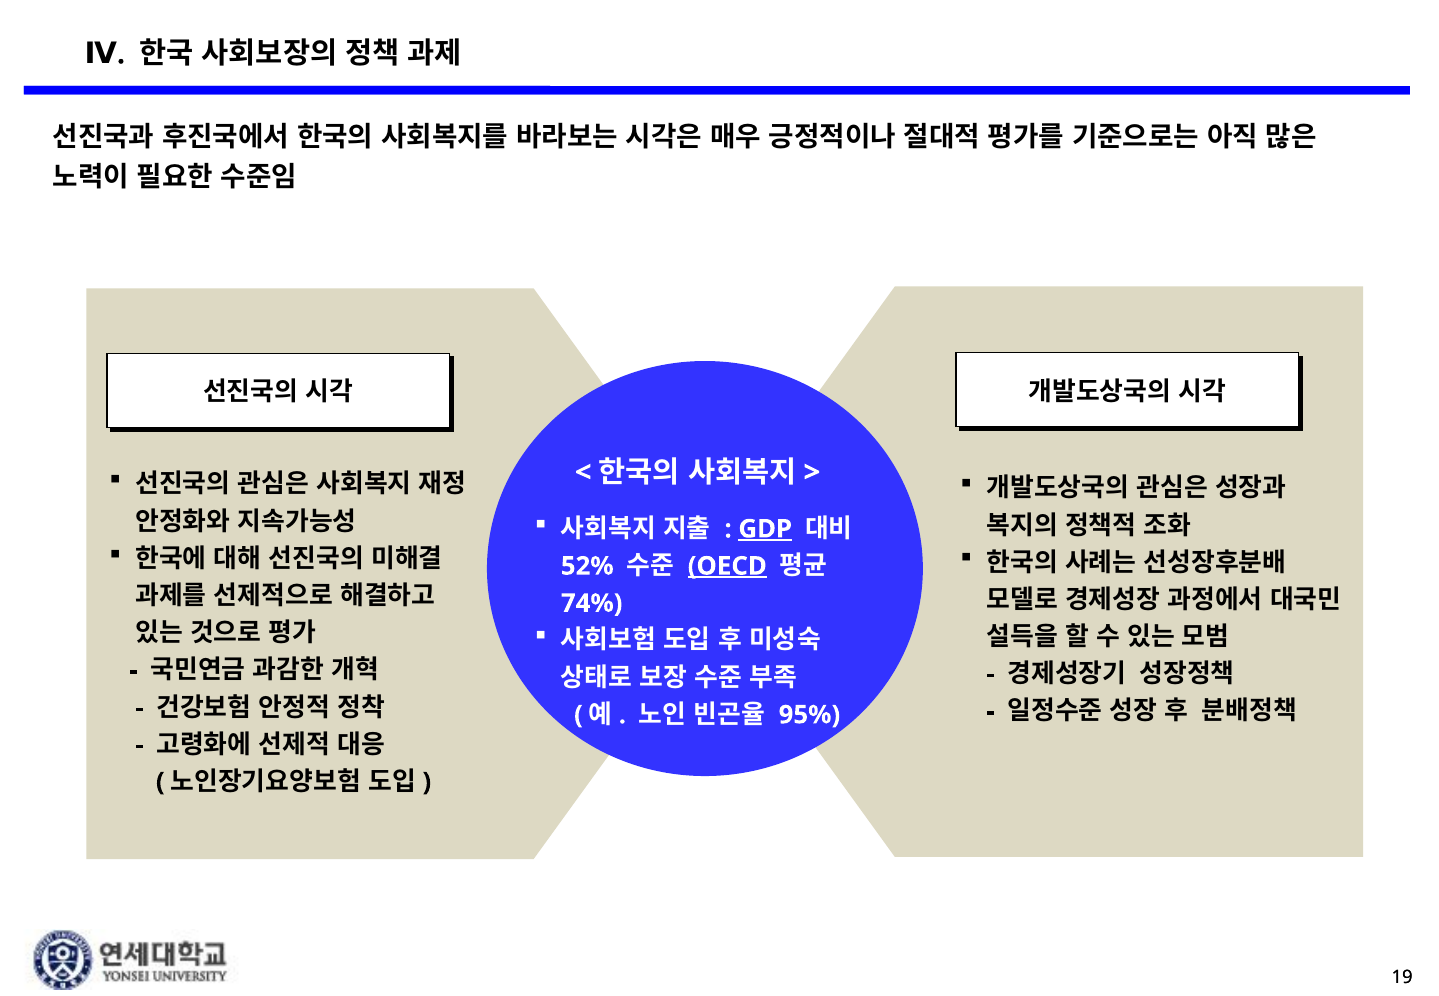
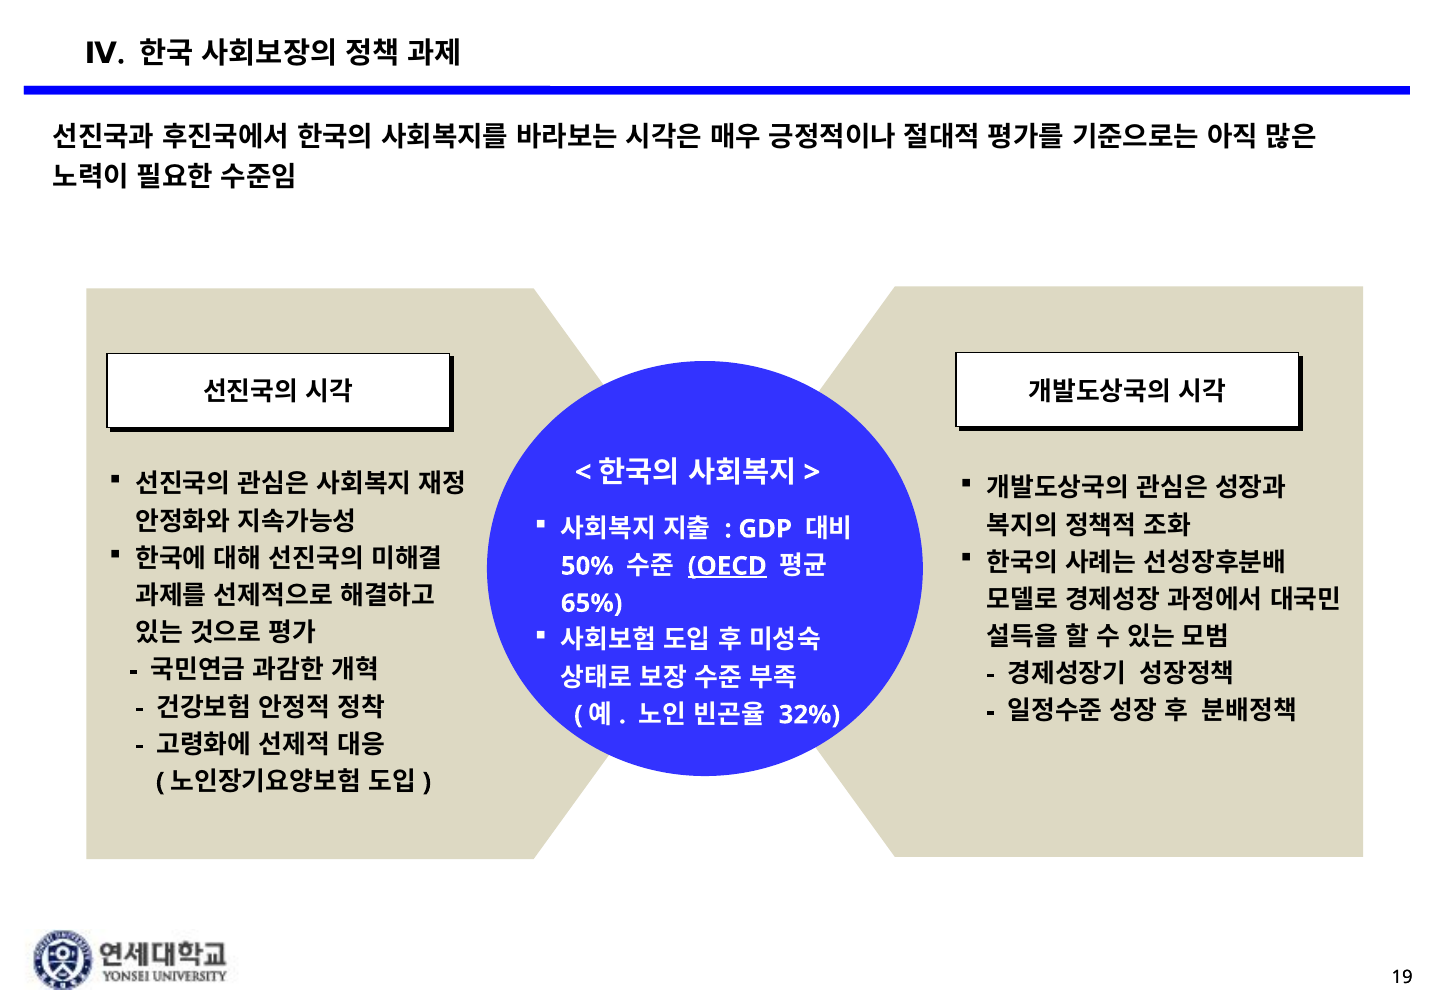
GDP underline: present -> none
52%: 52% -> 50%
74%: 74% -> 65%
95%: 95% -> 32%
